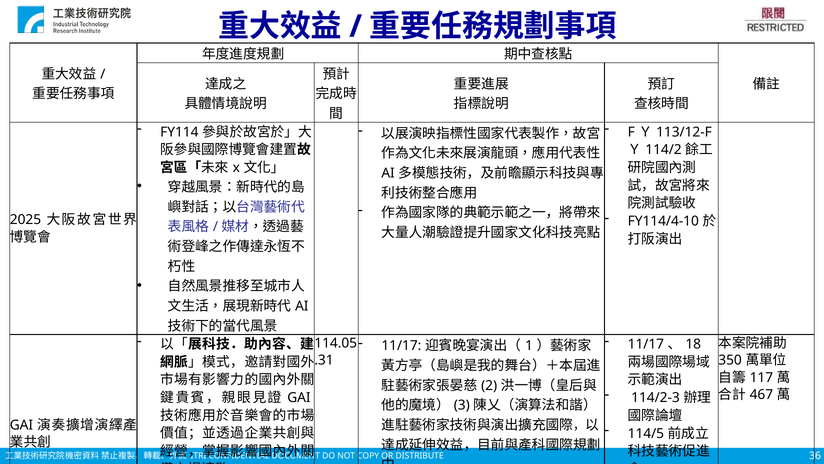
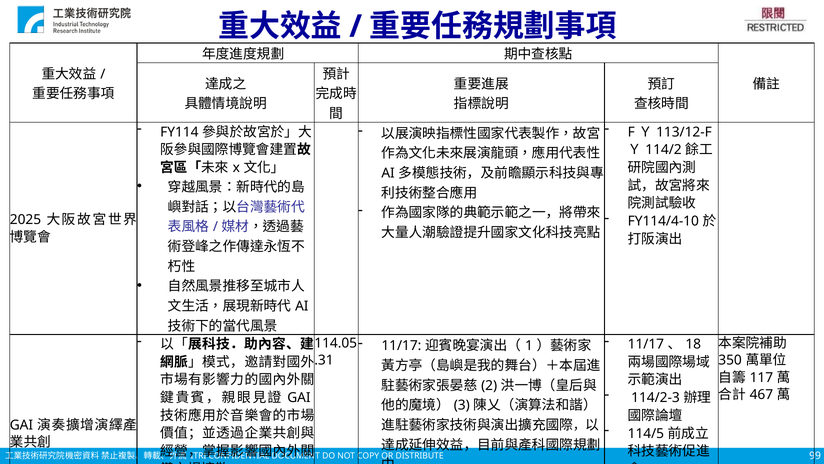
36: 36 -> 99
